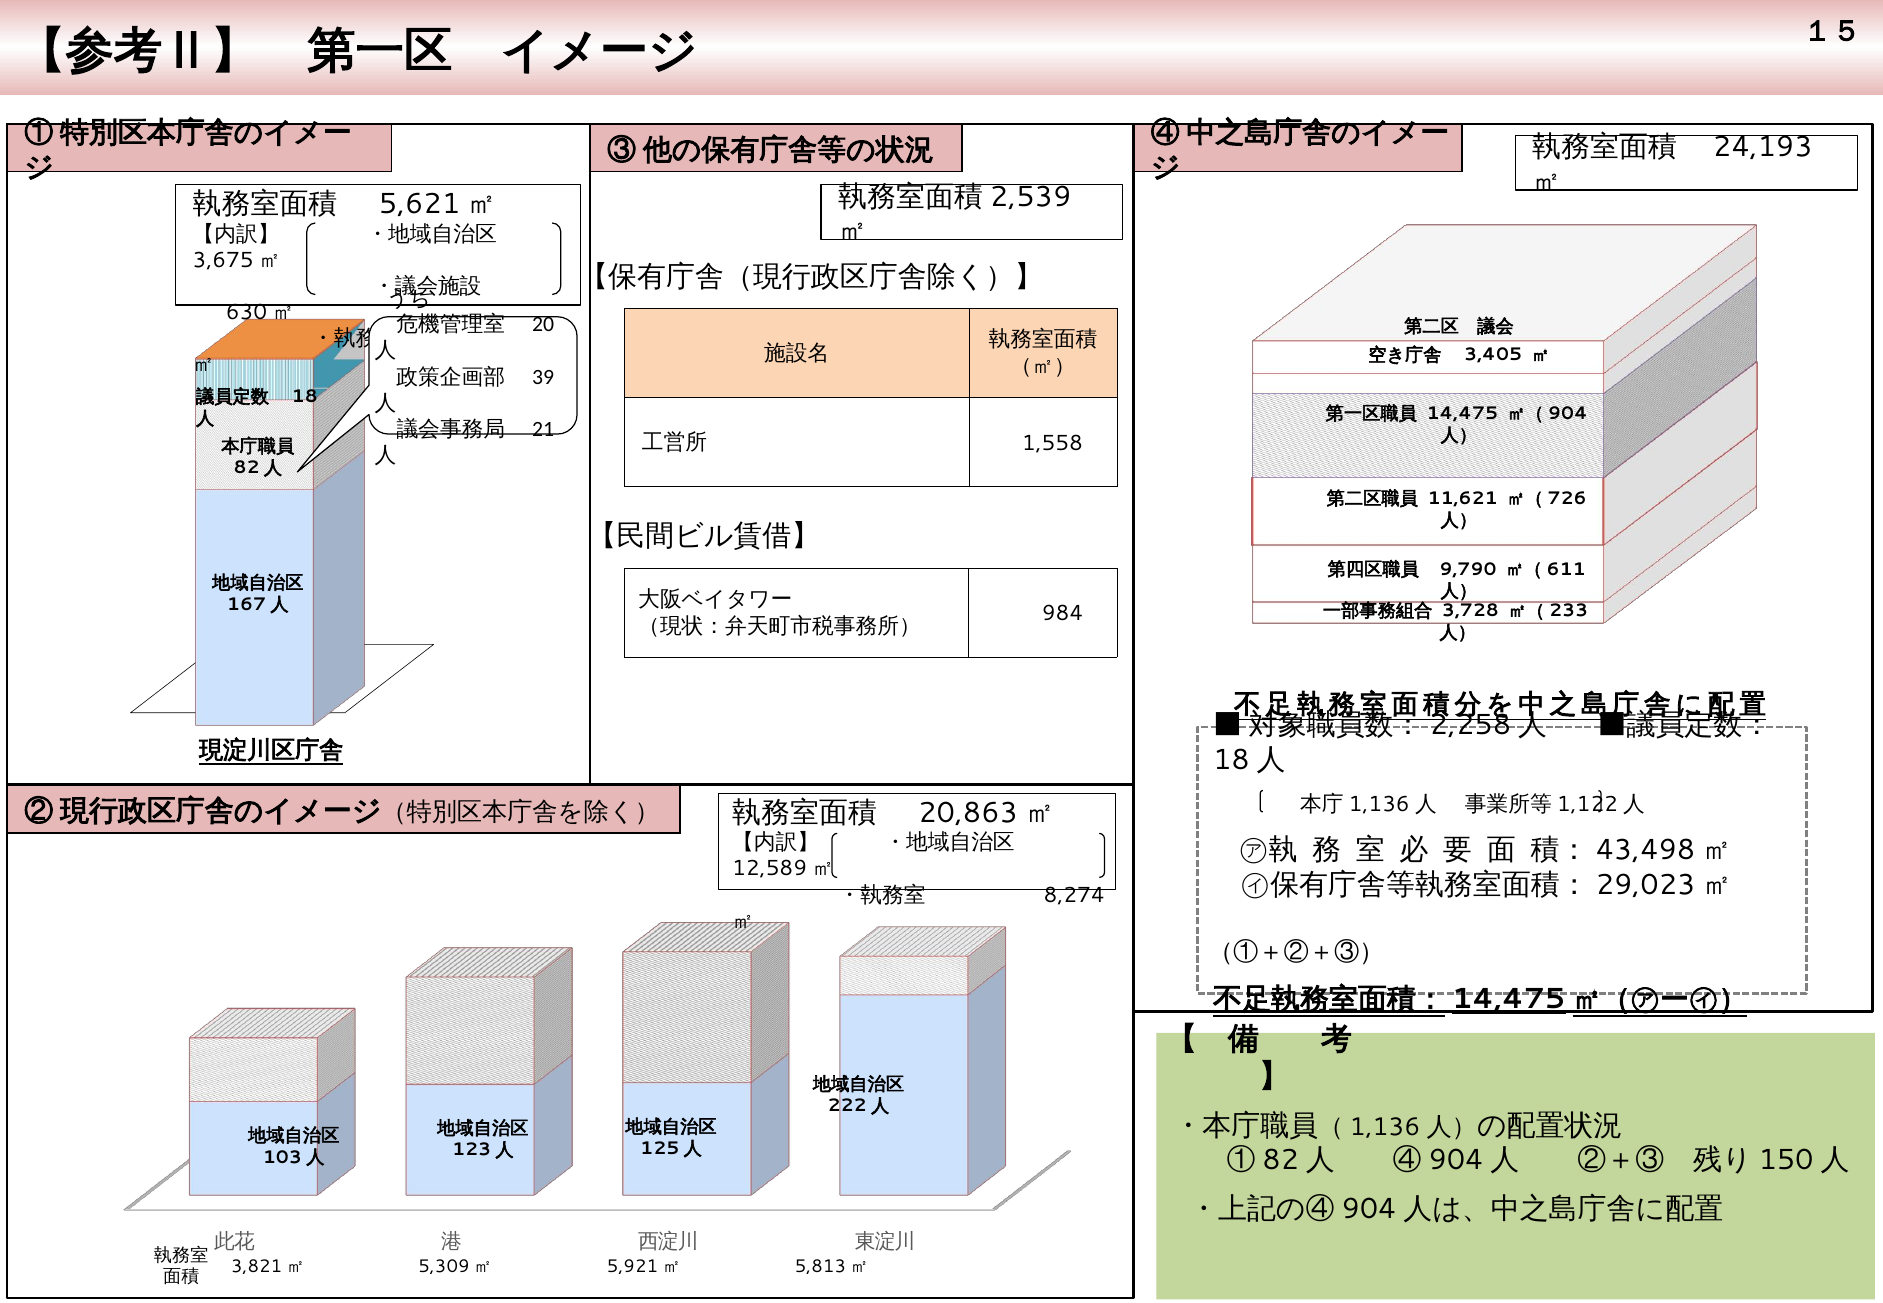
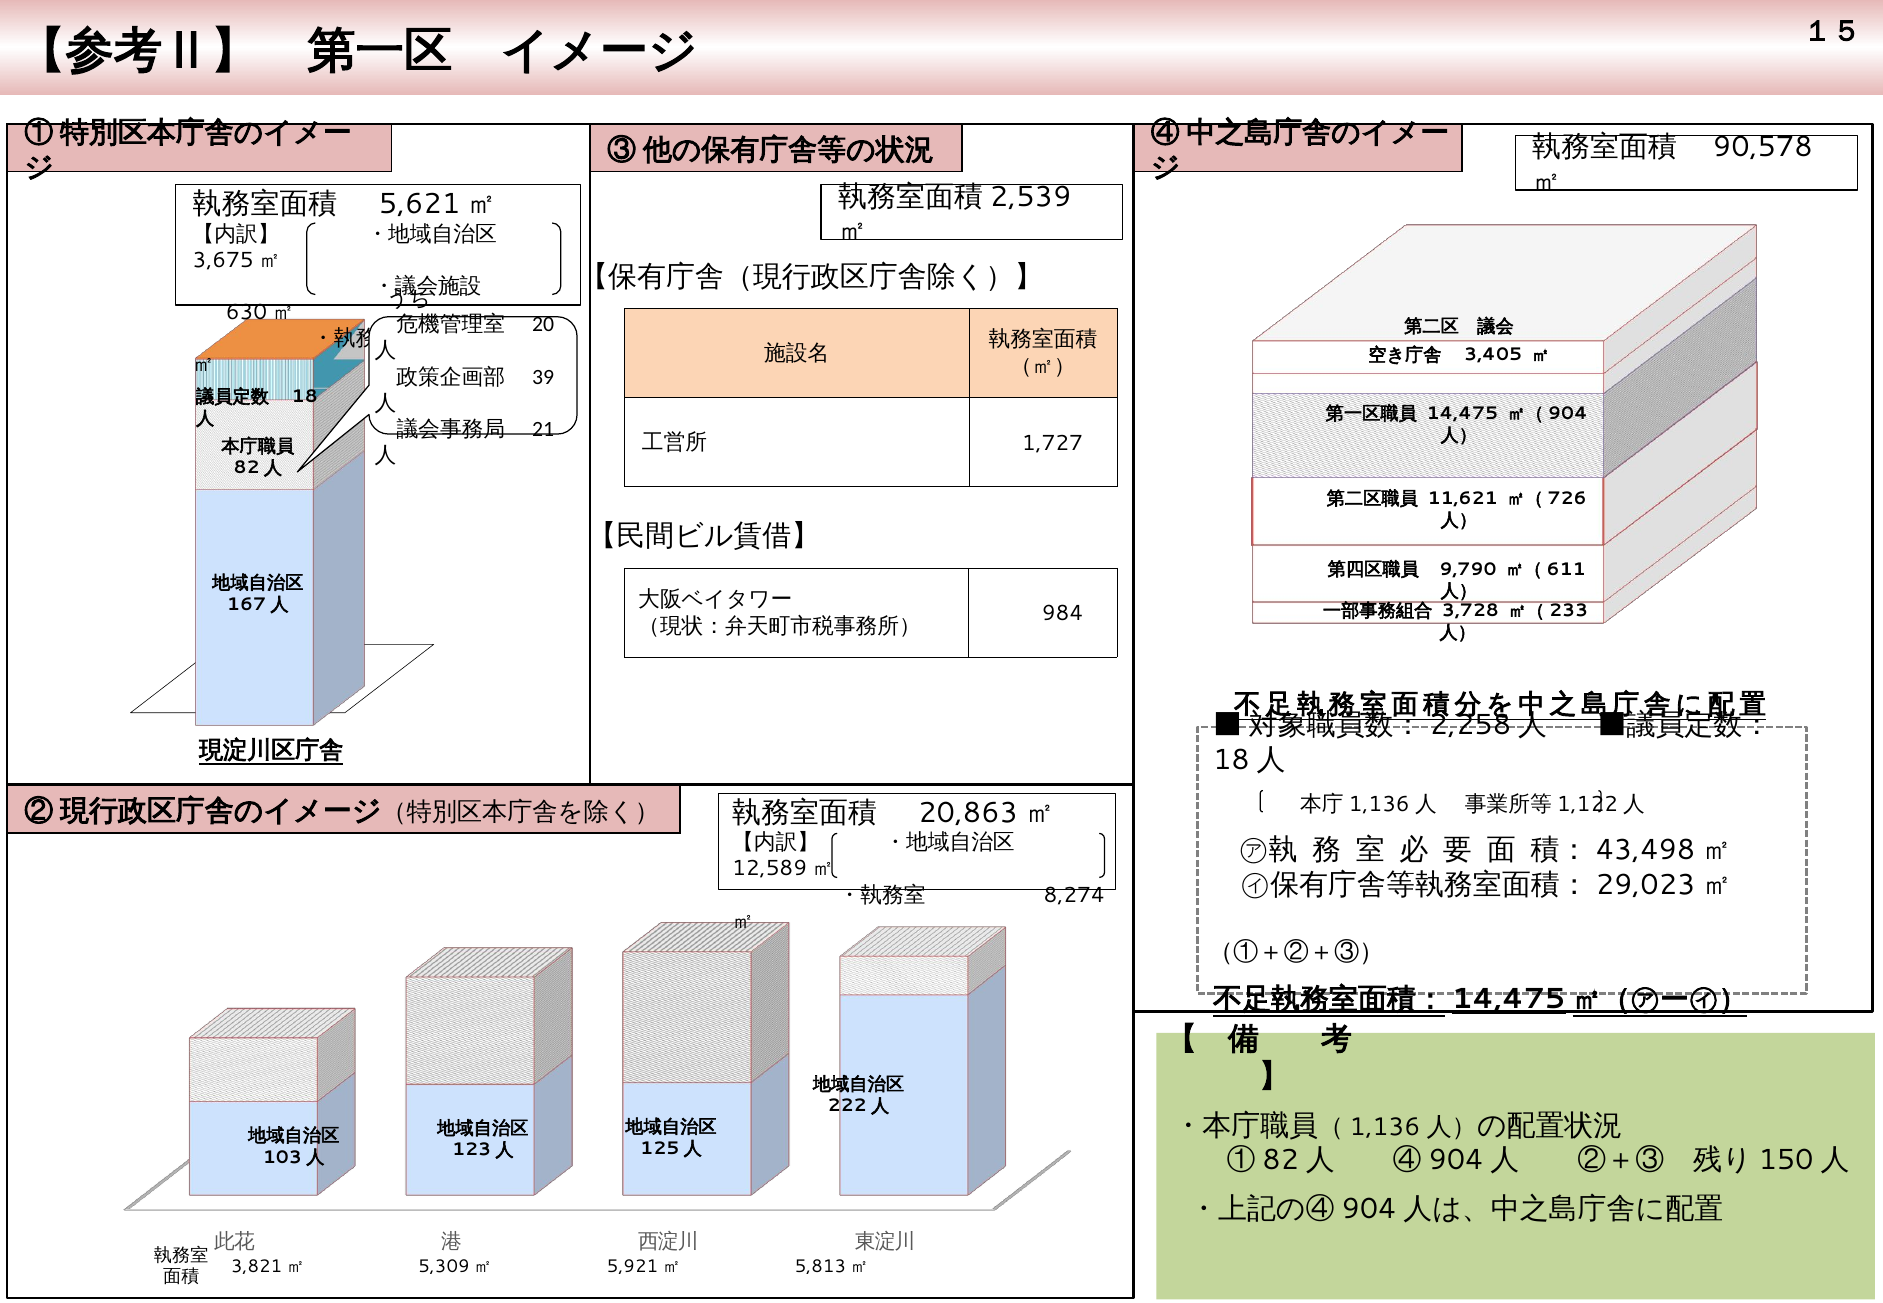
24,193: 24,193 -> 90,578
1,558: 1,558 -> 1,727
